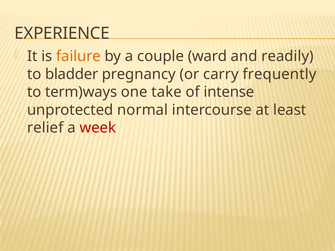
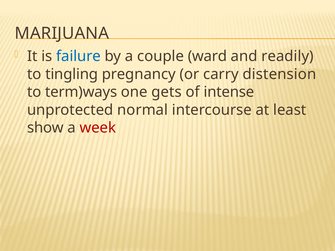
EXPERIENCE: EXPERIENCE -> MARIJUANA
failure colour: orange -> blue
bladder: bladder -> tingling
frequently: frequently -> distension
take: take -> gets
relief: relief -> show
